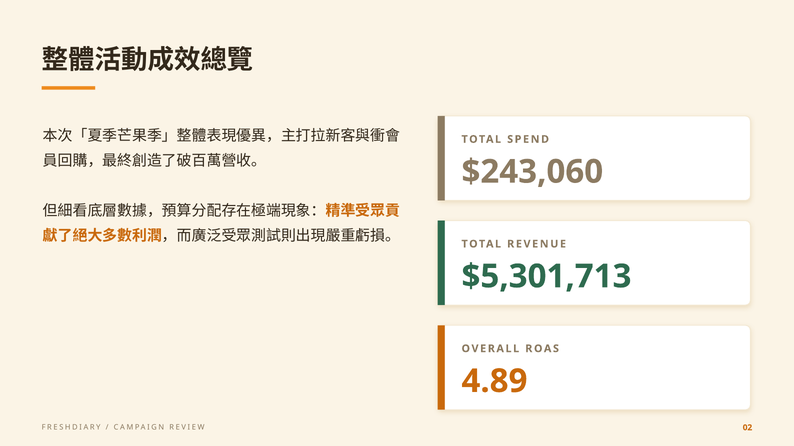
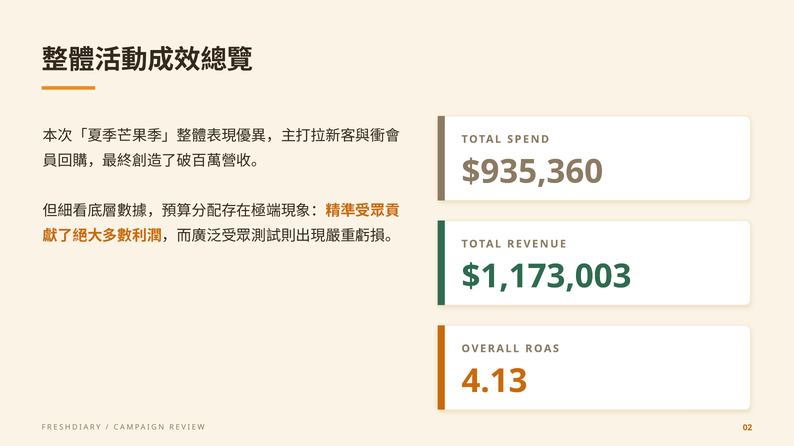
$243,060: $243,060 -> $935,360
$5,301,713: $5,301,713 -> $1,173,003
4.89: 4.89 -> 4.13
